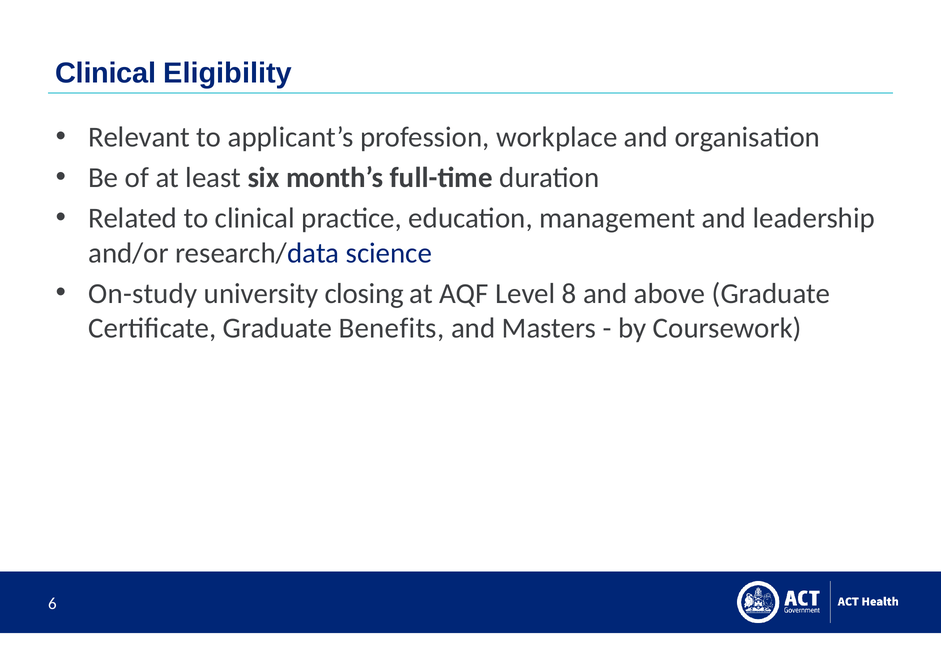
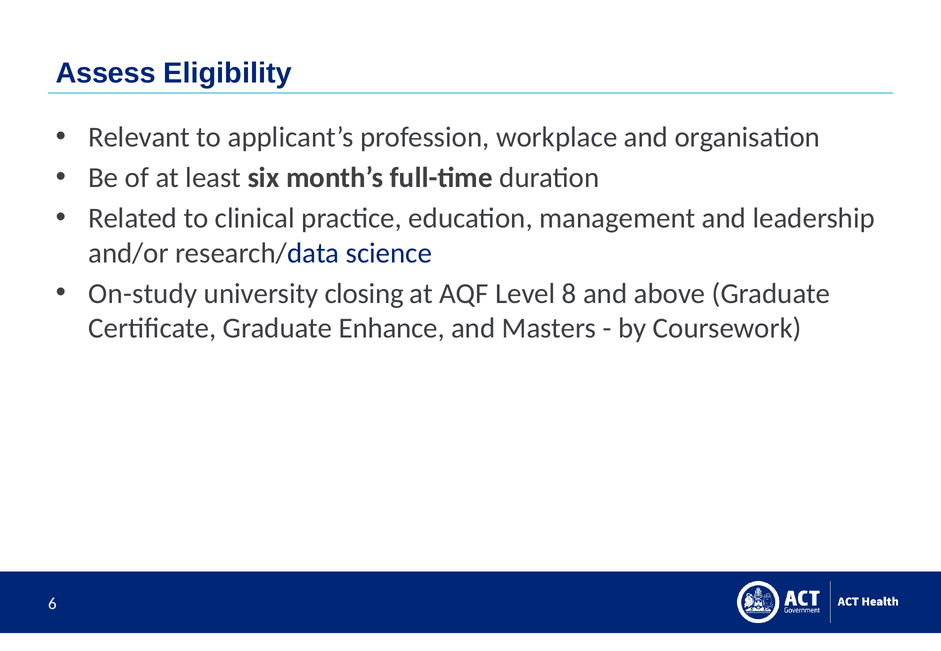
Clinical at (106, 73): Clinical -> Assess
Benefits: Benefits -> Enhance
